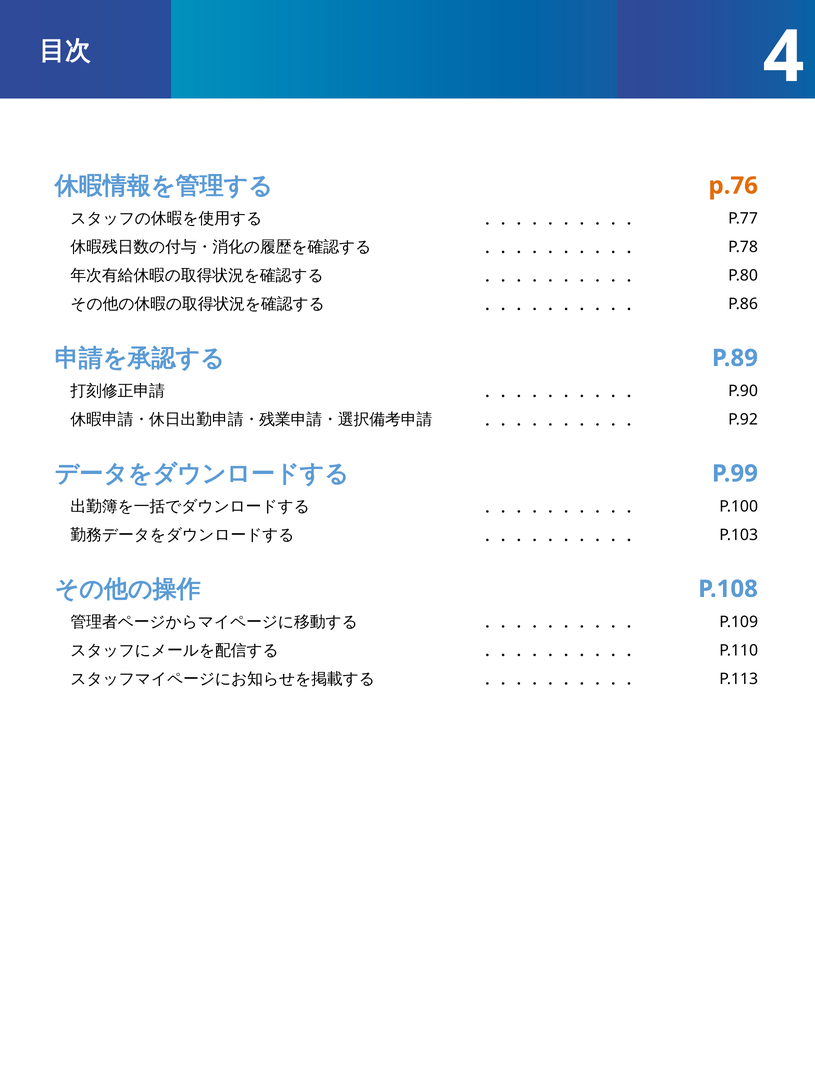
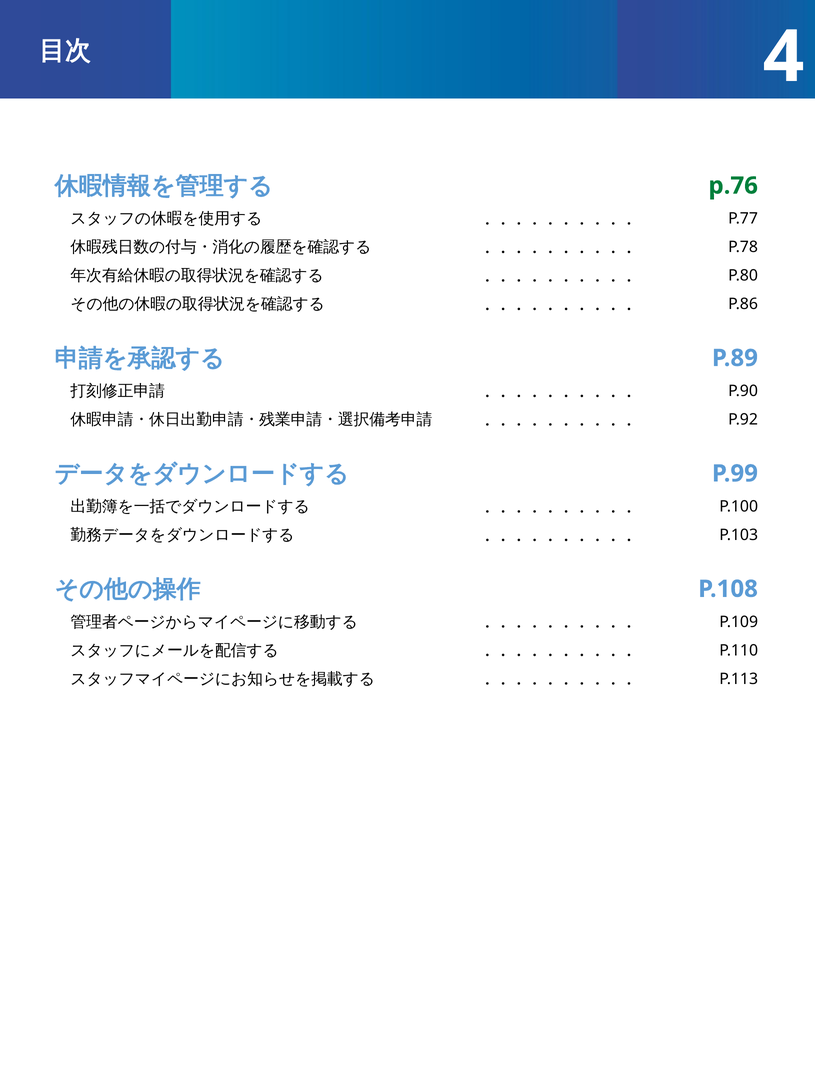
p.76 colour: orange -> green
